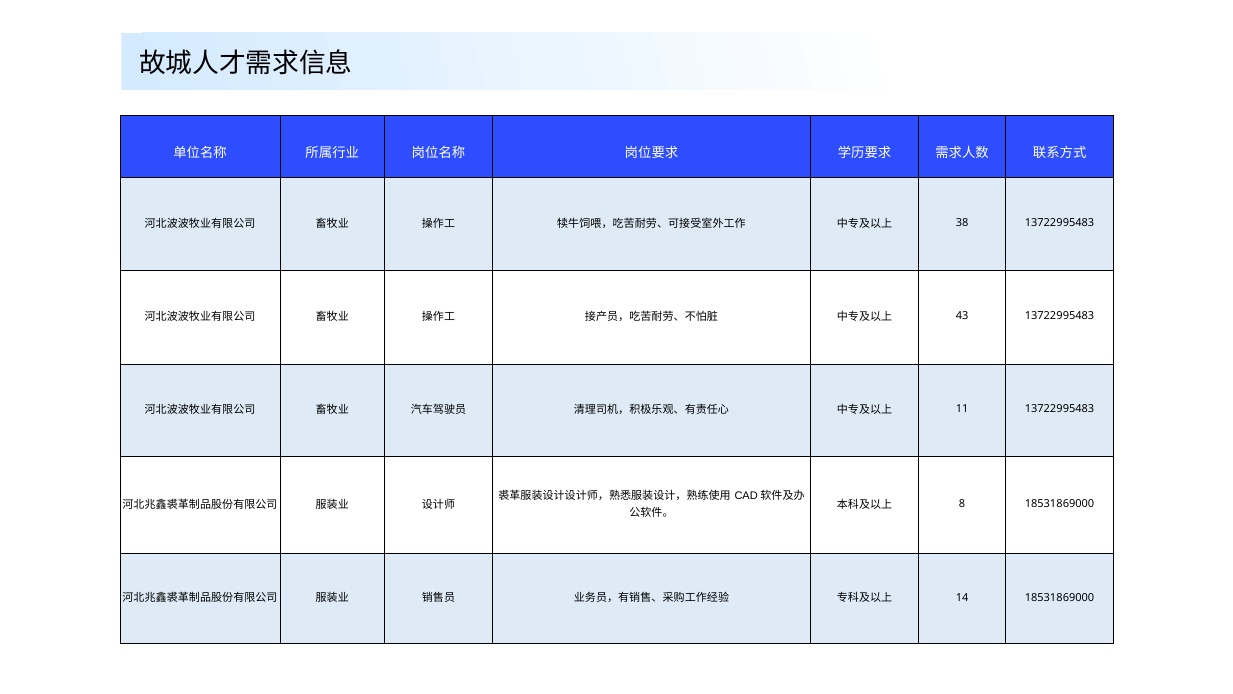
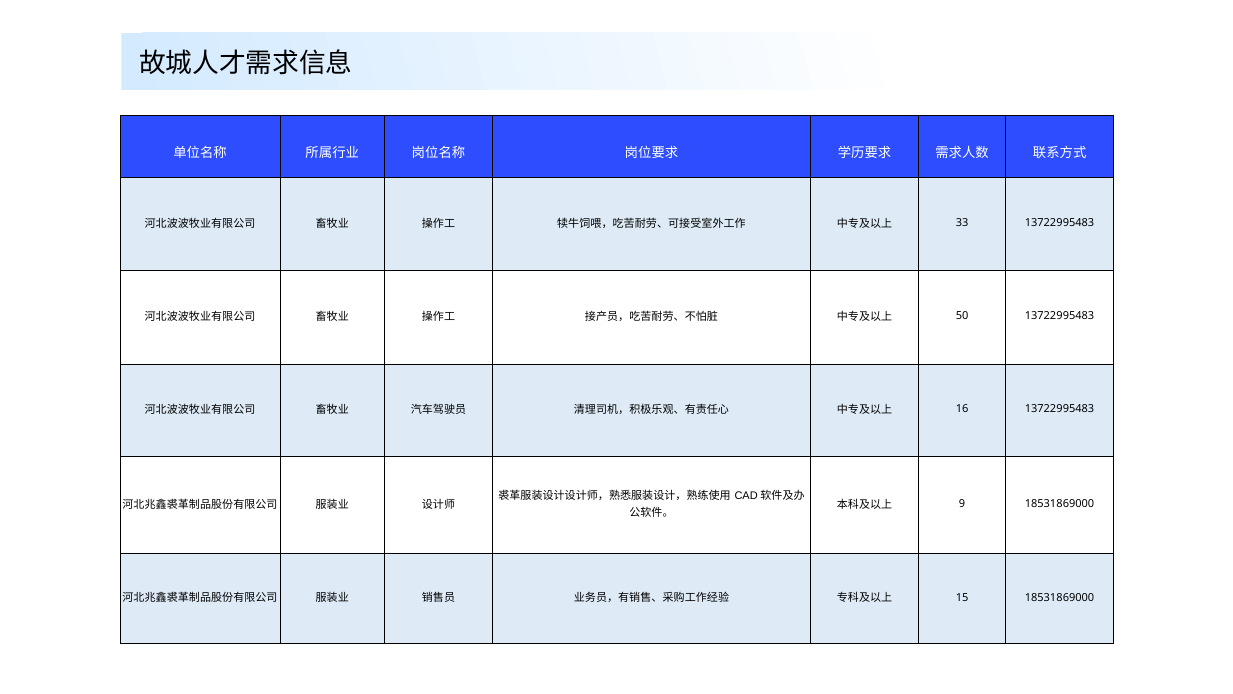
38: 38 -> 33
43: 43 -> 50
11: 11 -> 16
8: 8 -> 9
14: 14 -> 15
